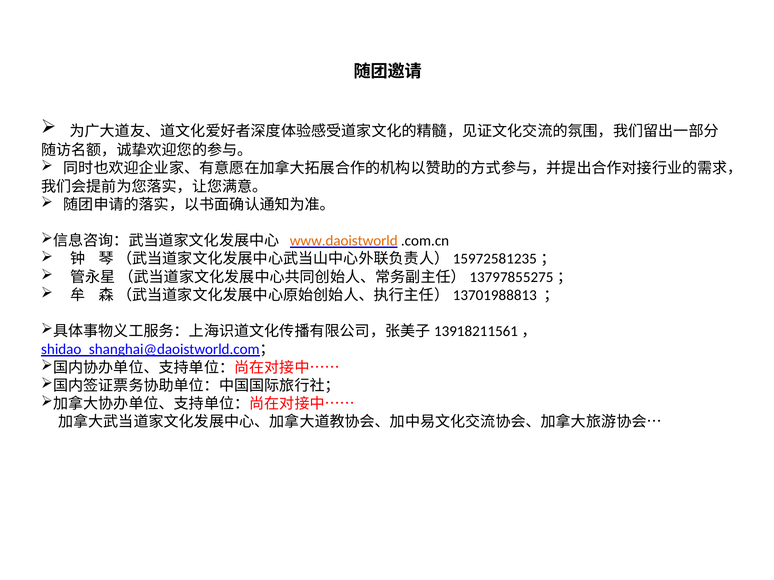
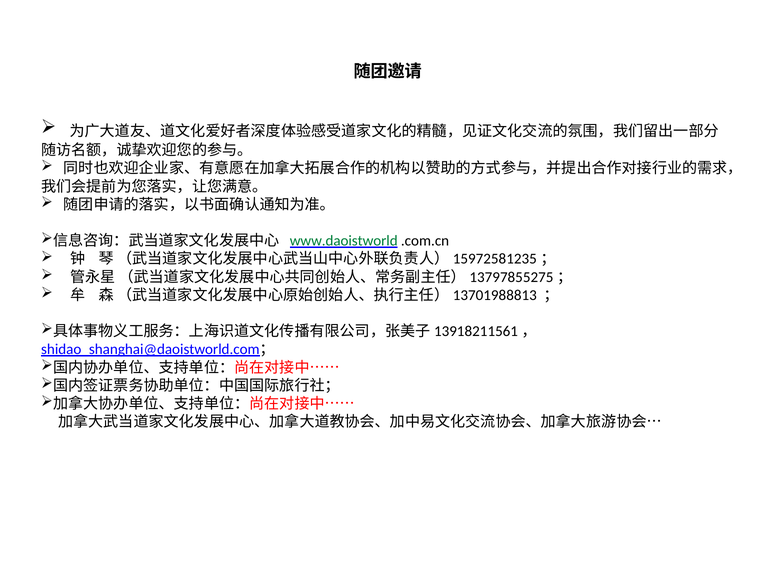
www.daoistworld colour: orange -> green
